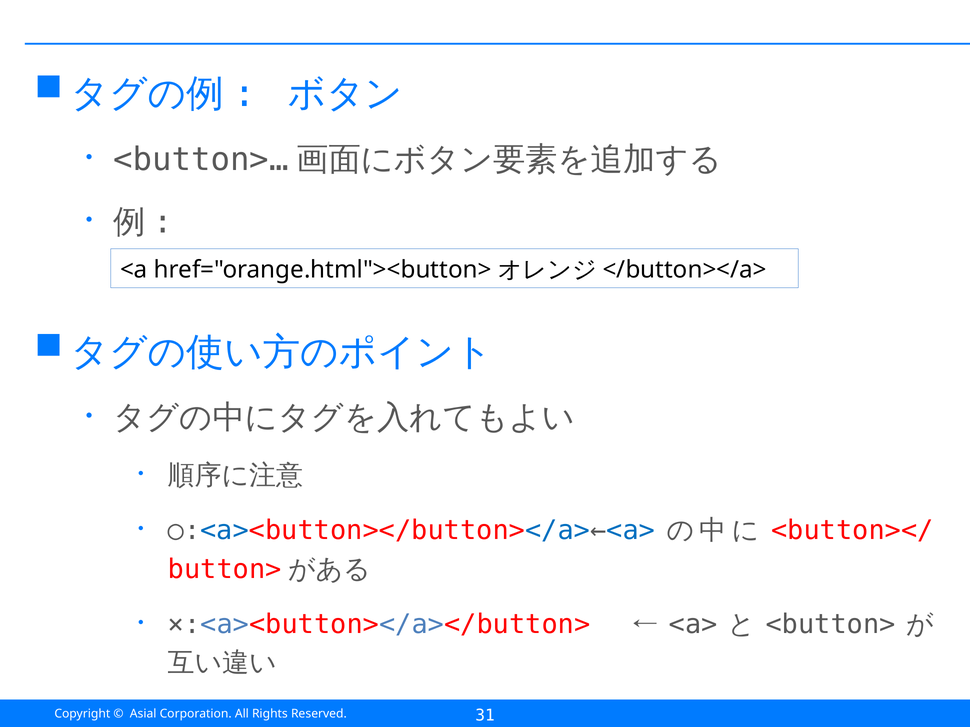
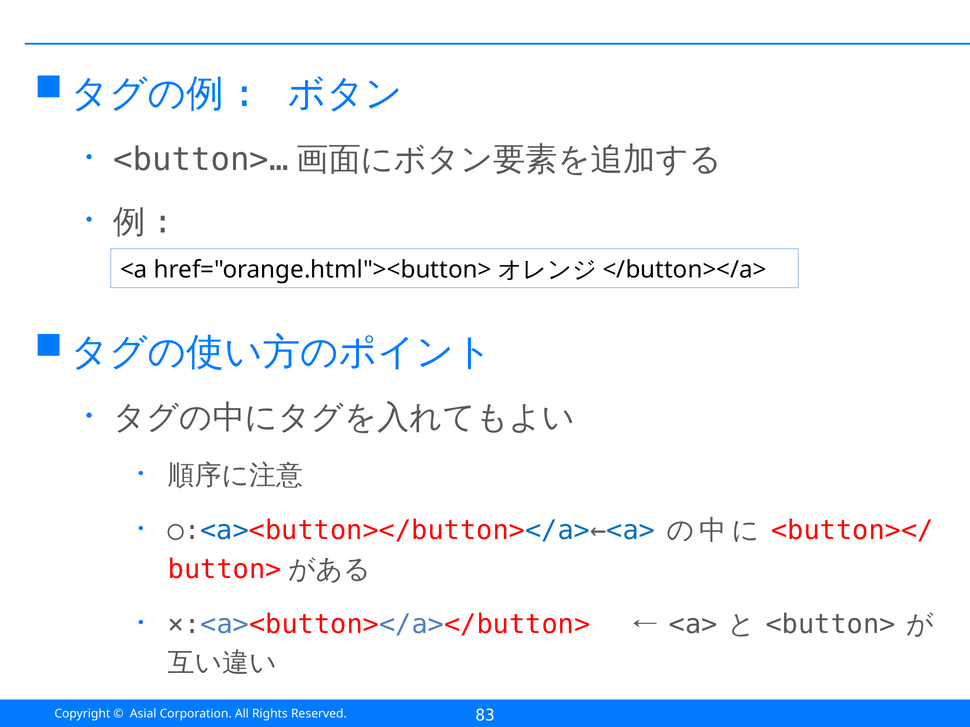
31: 31 -> 83
